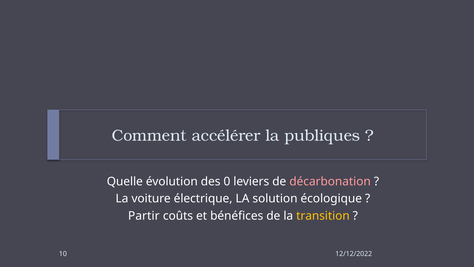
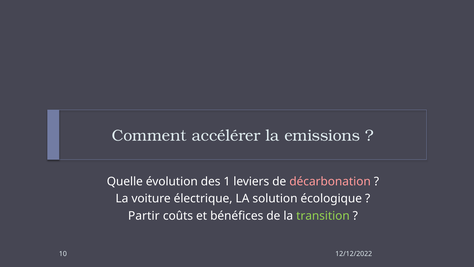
publiques: publiques -> emissions
0: 0 -> 1
transition colour: yellow -> light green
